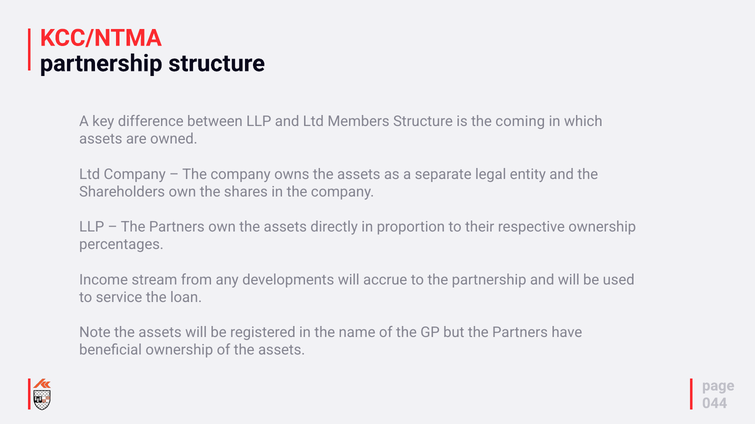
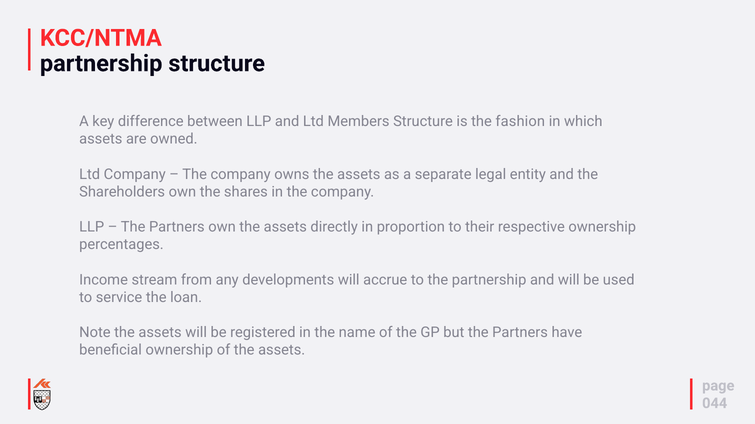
coming: coming -> fashion
